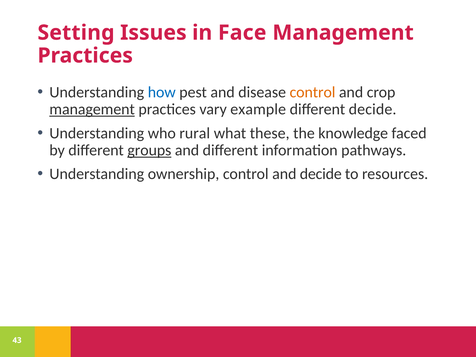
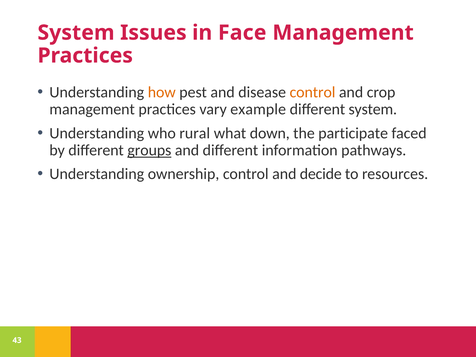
Setting at (76, 33): Setting -> System
how colour: blue -> orange
management at (92, 109) underline: present -> none
different decide: decide -> system
these: these -> down
knowledge: knowledge -> participate
